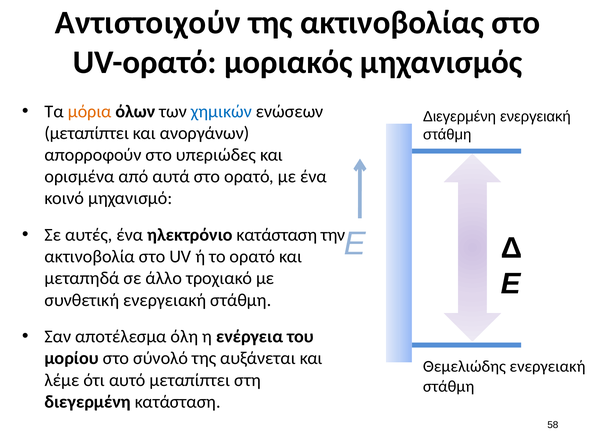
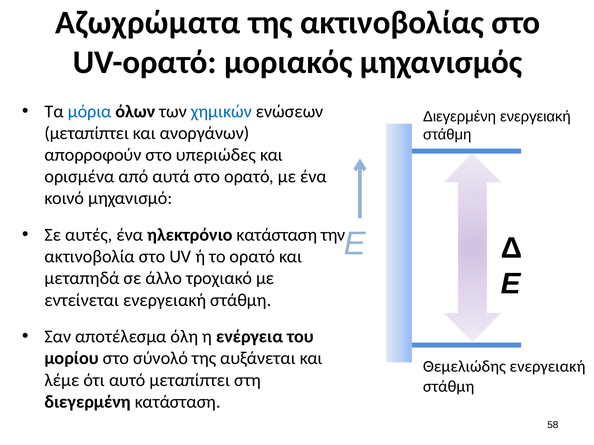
Αντιστοιχούν: Αντιστοιχούν -> Αζωχρώματα
μόρια colour: orange -> blue
συνθετική: συνθετική -> εντείνεται
